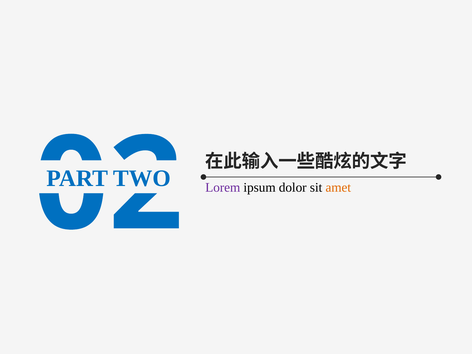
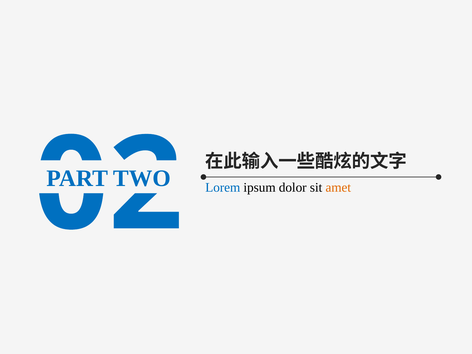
Lorem colour: purple -> blue
